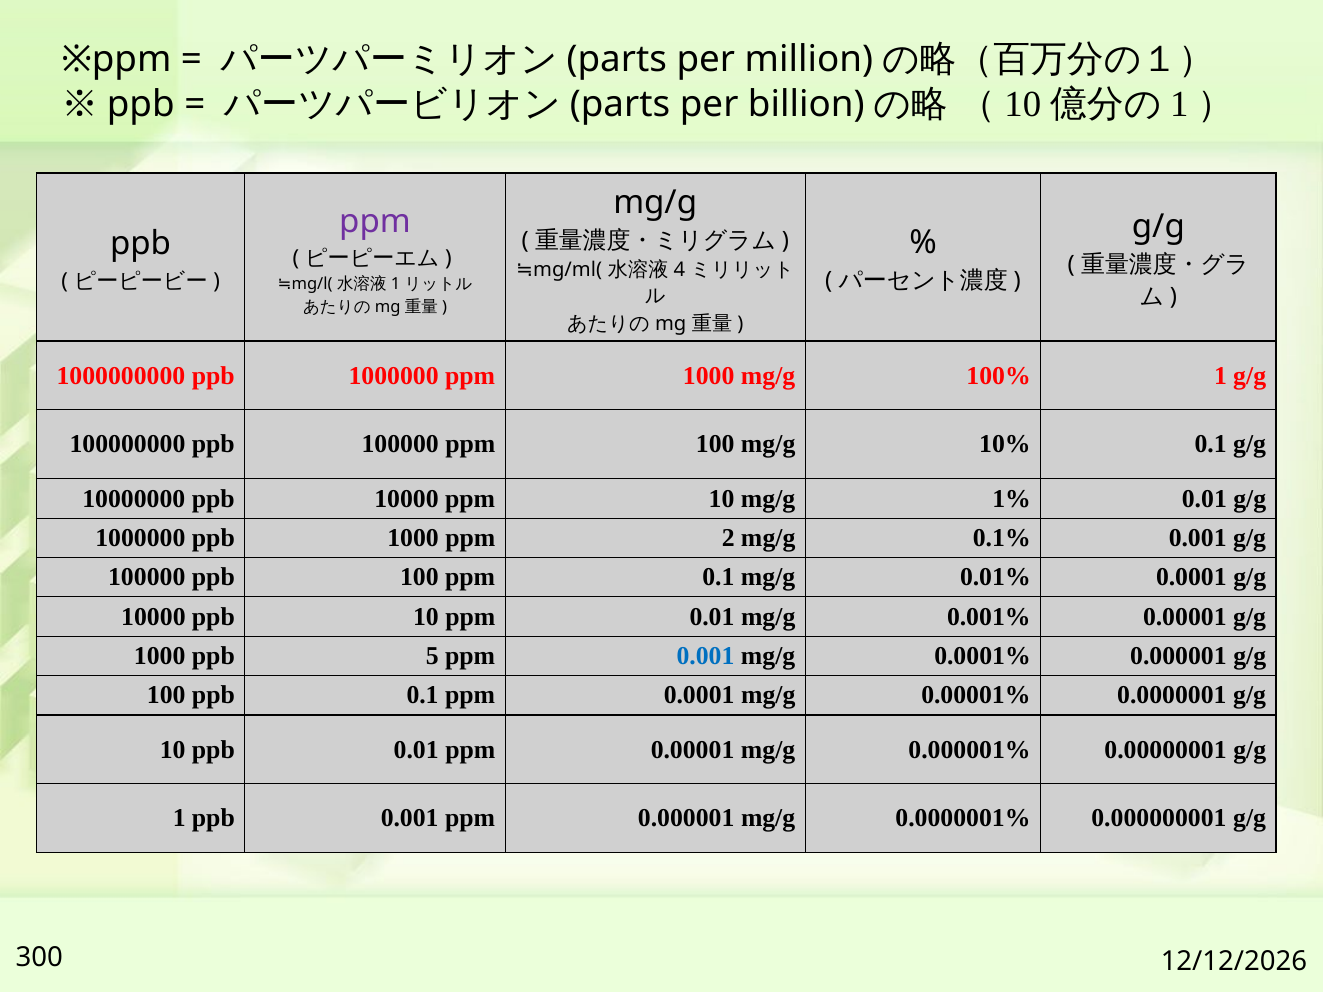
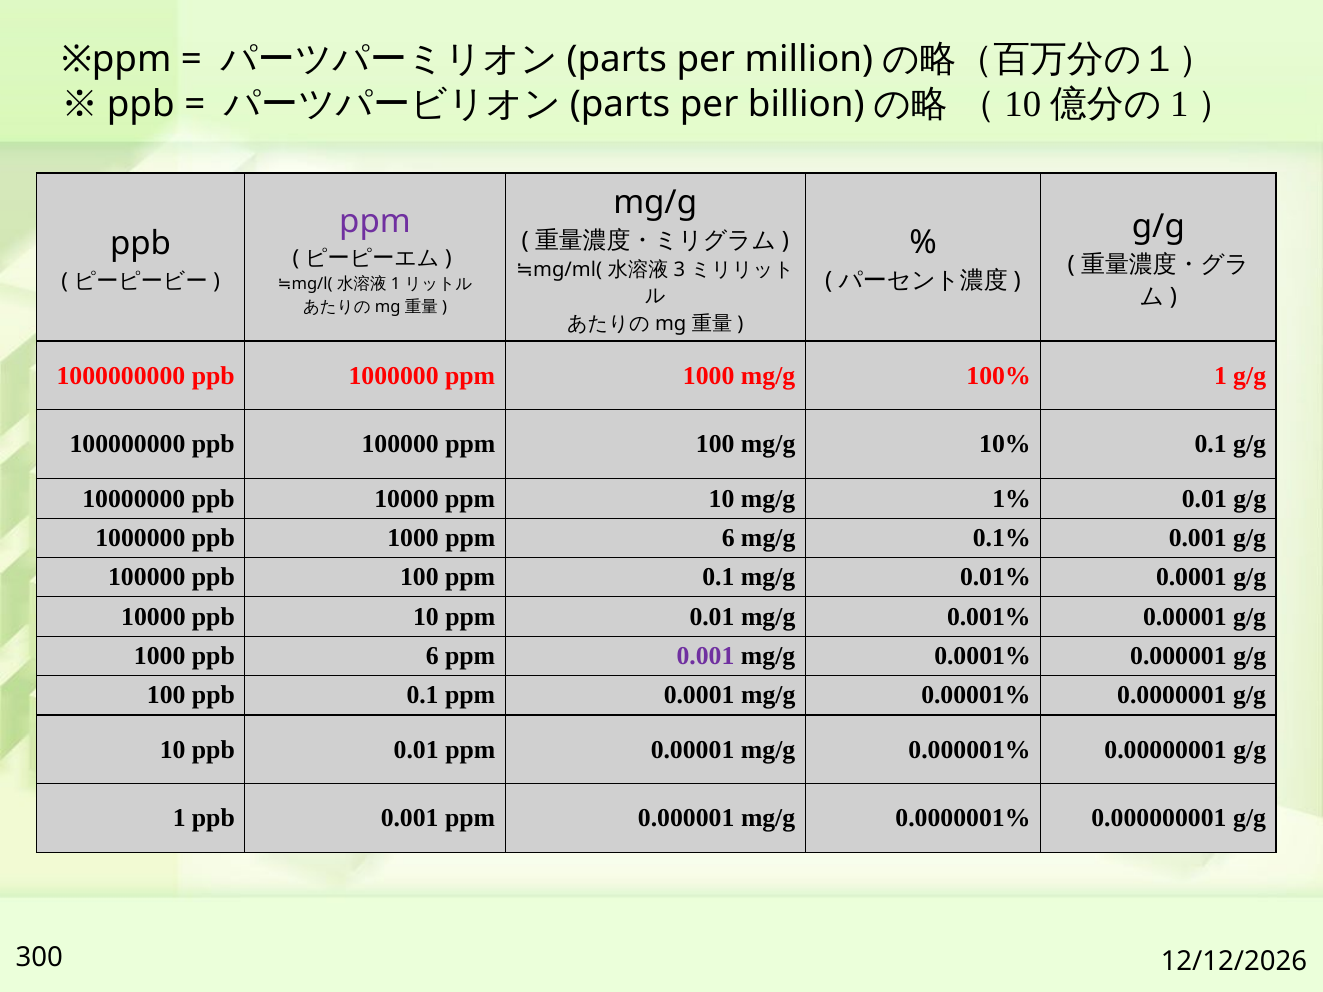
4: 4 -> 3
ppm 2: 2 -> 6
ppb 5: 5 -> 6
0.001 at (705, 656) colour: blue -> purple
